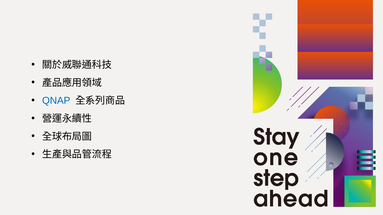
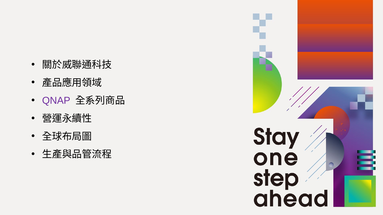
QNAP colour: blue -> purple
